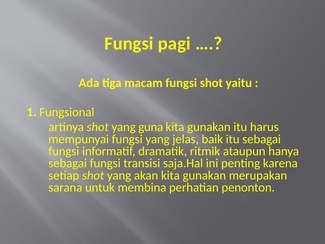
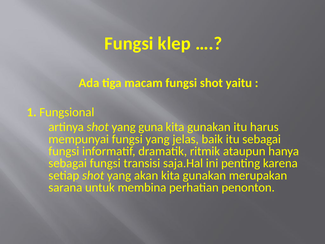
pagi: pagi -> klep
